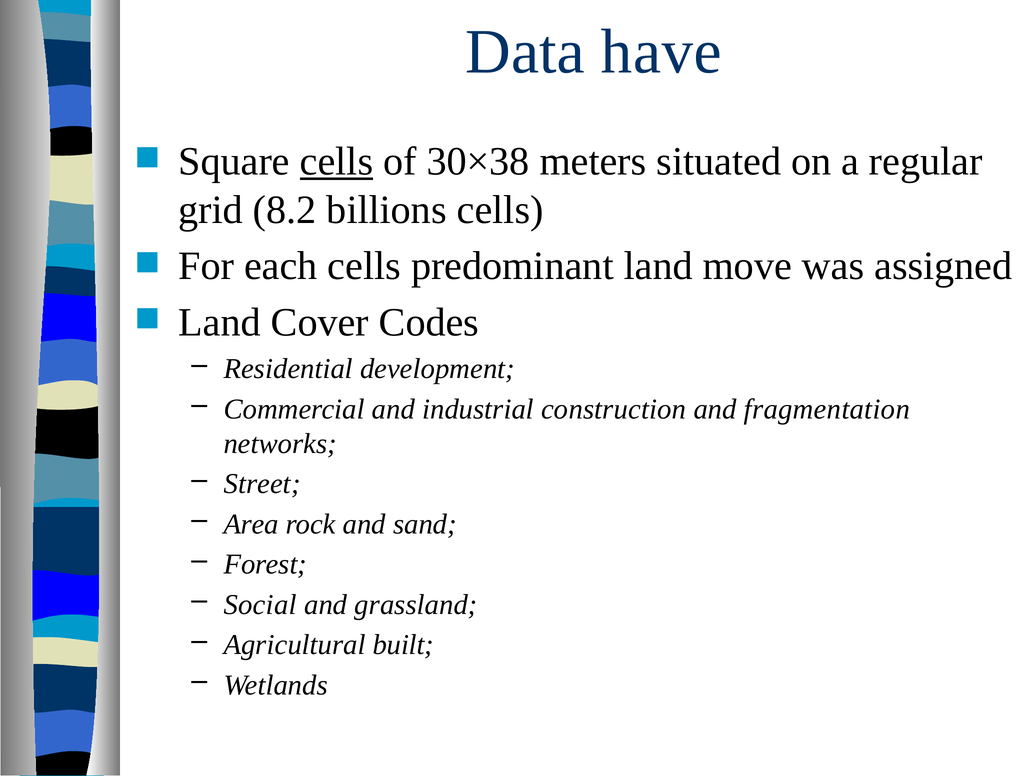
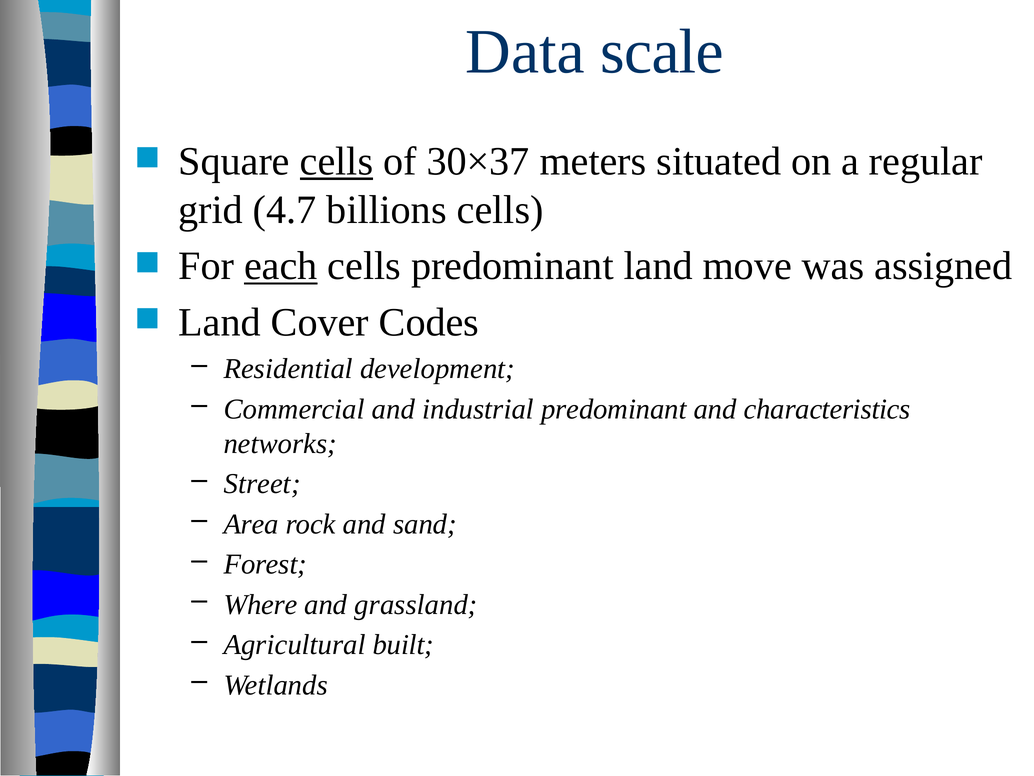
have: have -> scale
30×38: 30×38 -> 30×37
8.2: 8.2 -> 4.7
each underline: none -> present
industrial construction: construction -> predominant
fragmentation: fragmentation -> characteristics
Social: Social -> Where
